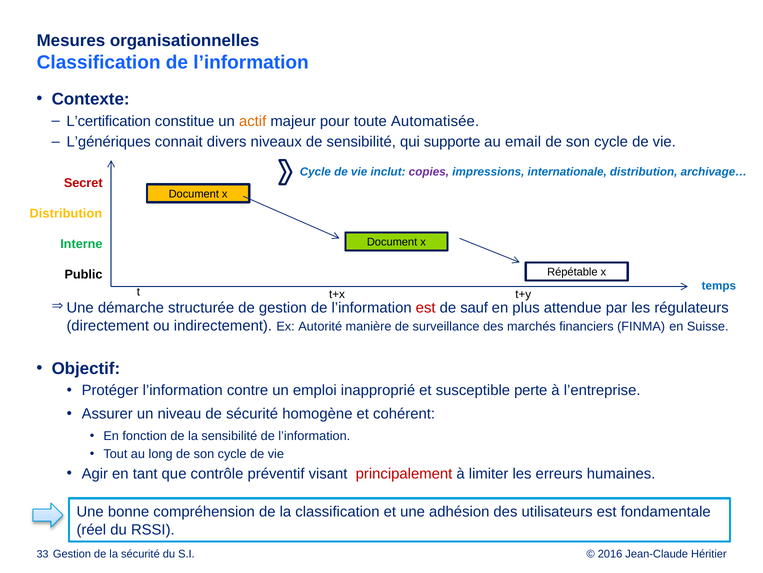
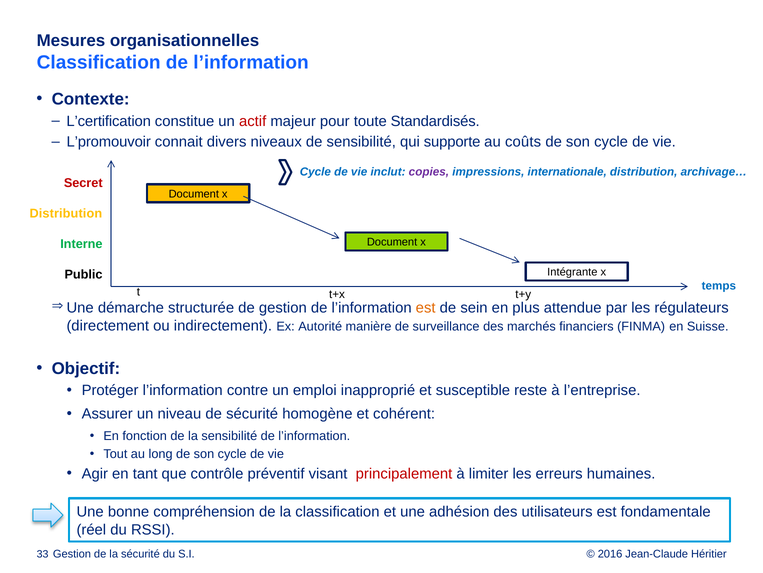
actif colour: orange -> red
Automatisée: Automatisée -> Standardisés
L’génériques: L’génériques -> L’promouvoir
email: email -> coûts
Répétable: Répétable -> Intégrante
est at (426, 308) colour: red -> orange
sauf: sauf -> sein
perte: perte -> reste
